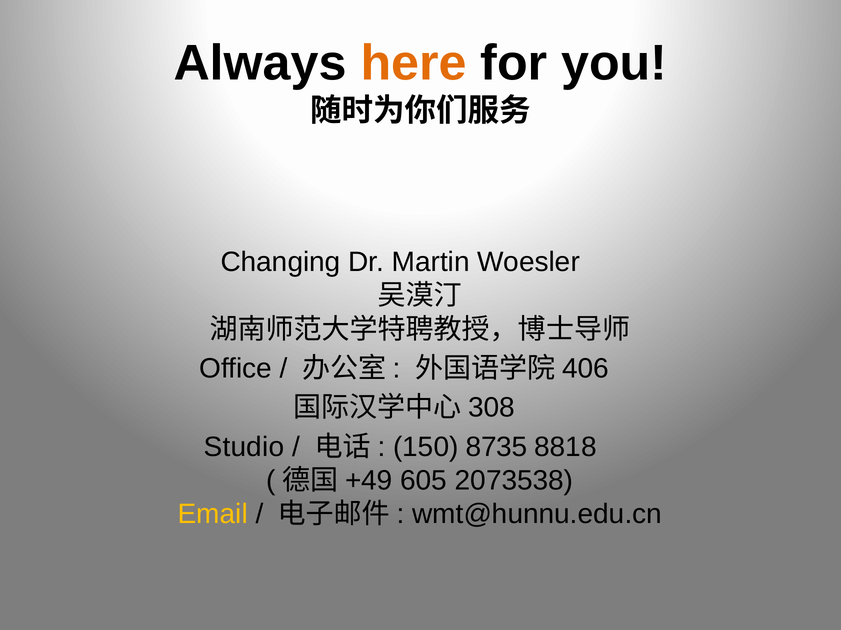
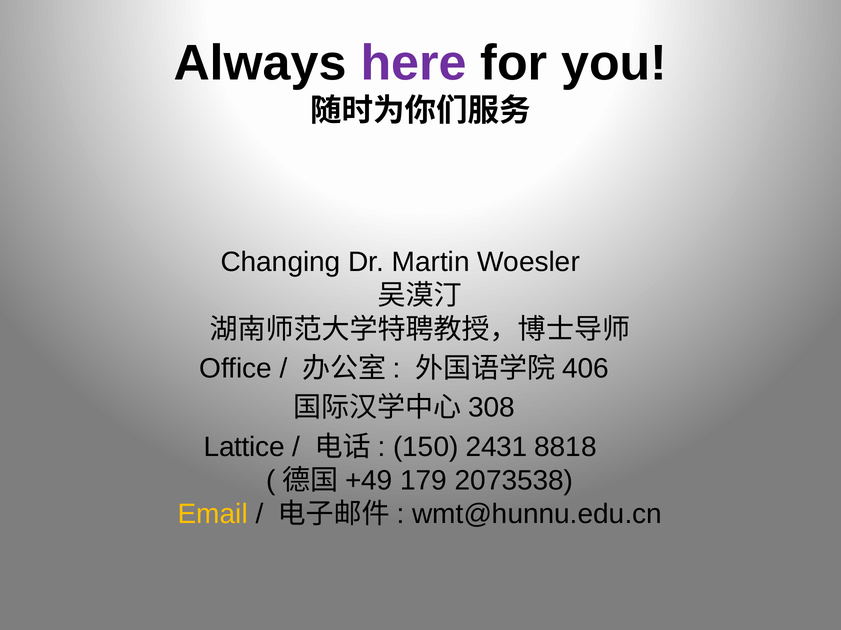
here colour: orange -> purple
Studio: Studio -> Lattice
8735: 8735 -> 2431
605: 605 -> 179
